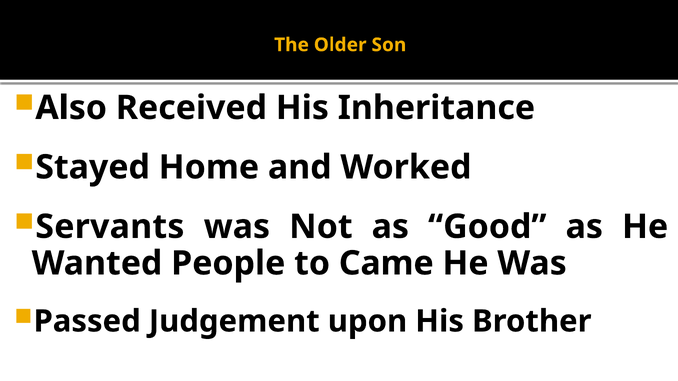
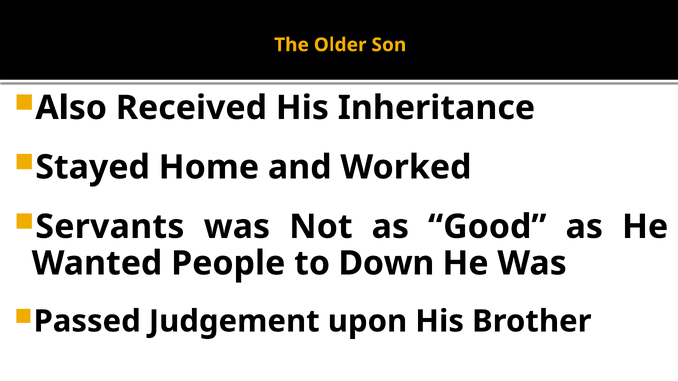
Came: Came -> Down
